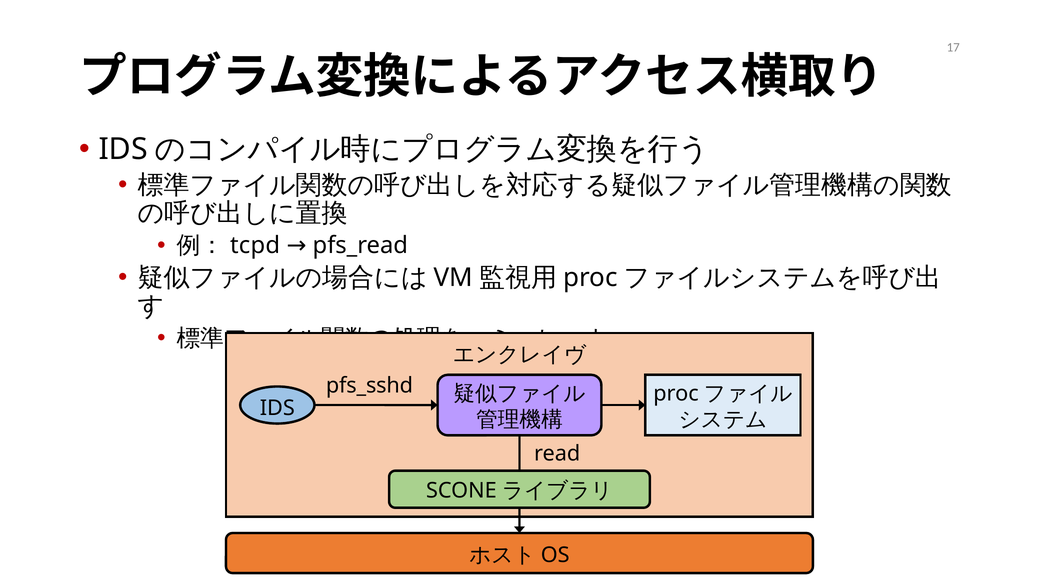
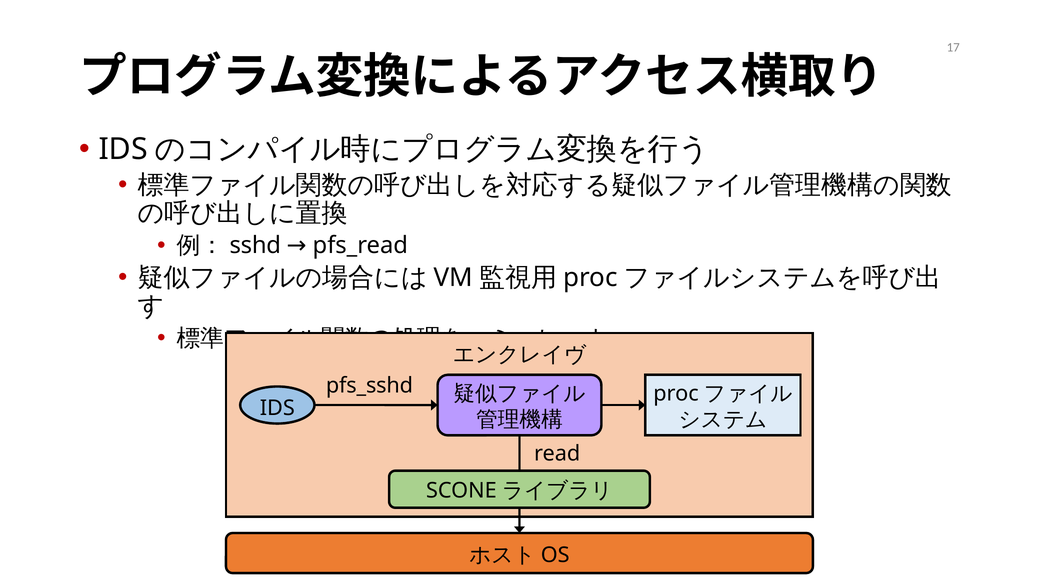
tcpd: tcpd -> sshd
